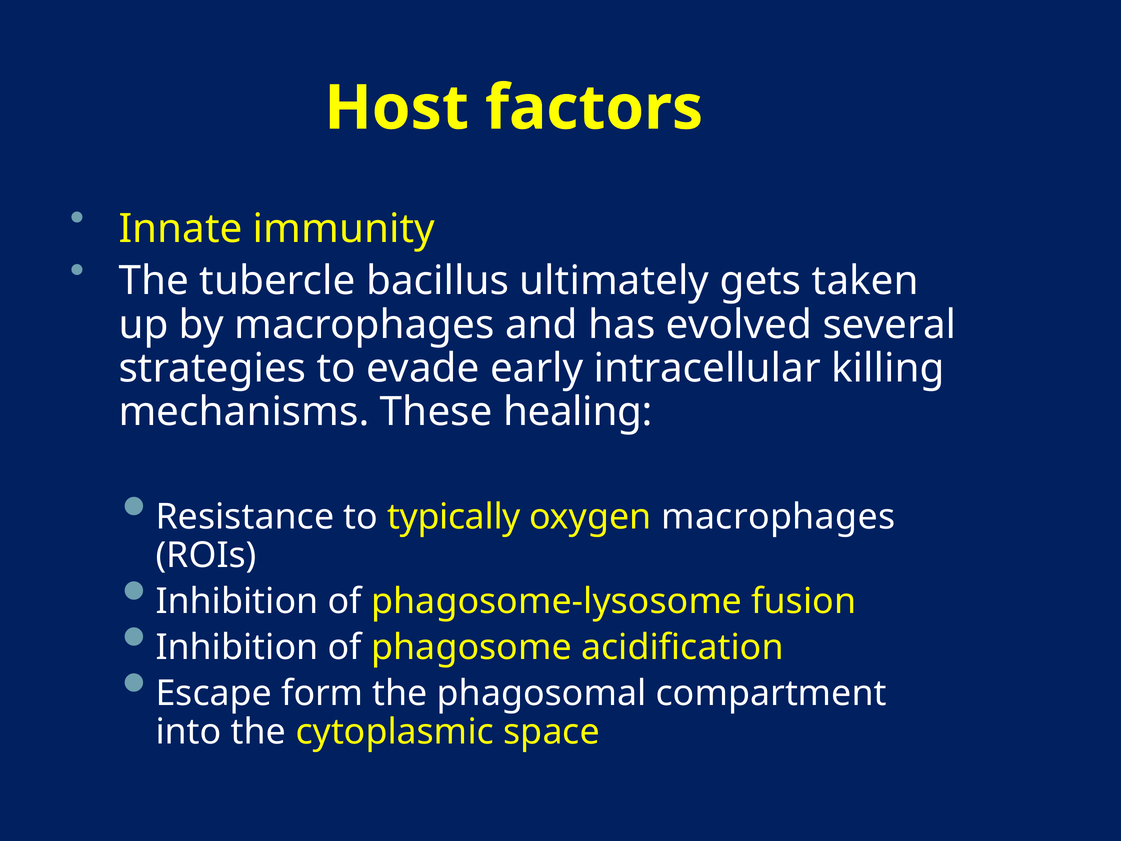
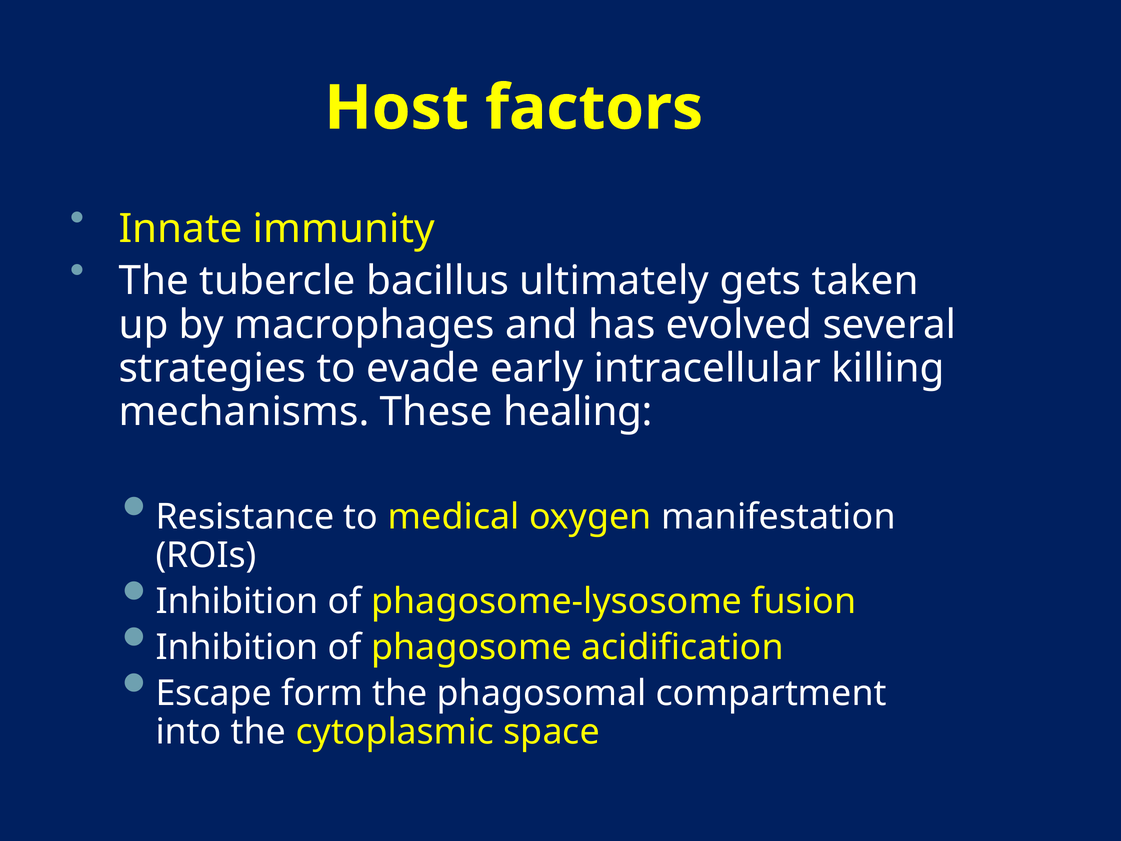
typically: typically -> medical
oxygen macrophages: macrophages -> manifestation
